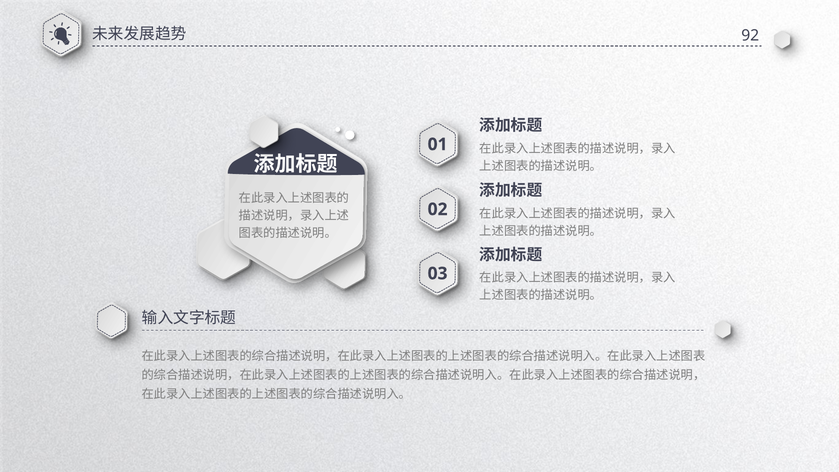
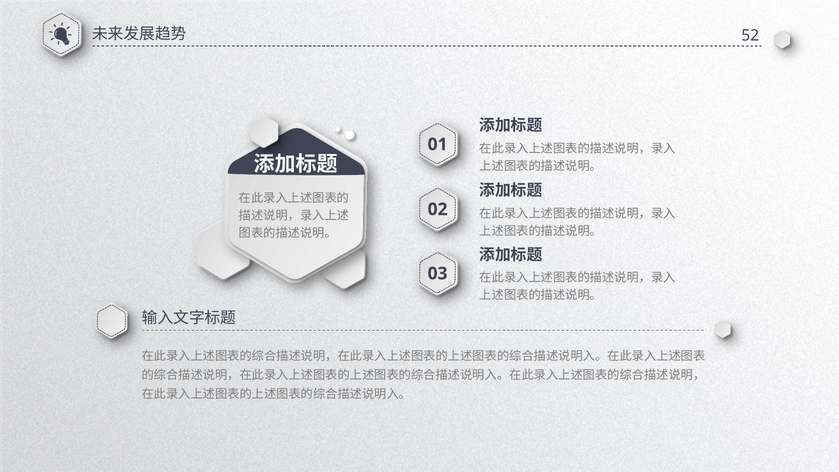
92: 92 -> 52
